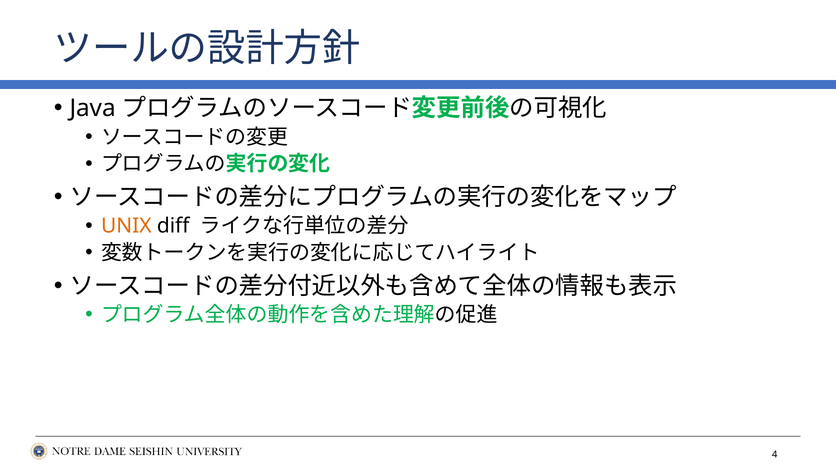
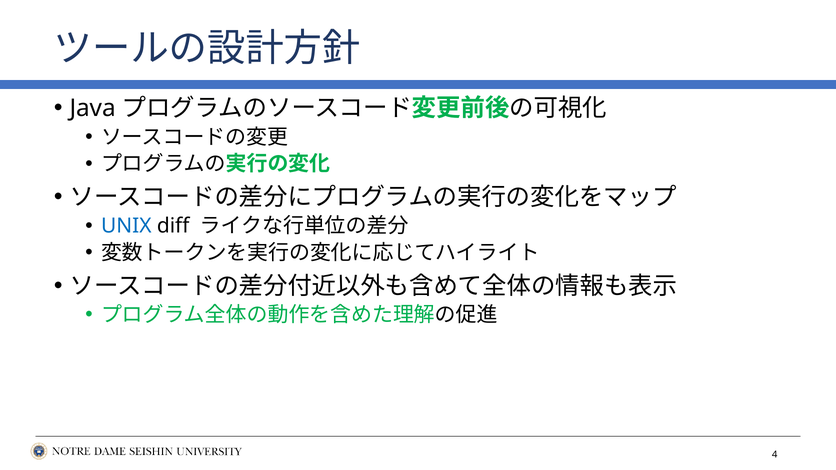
UNIX colour: orange -> blue
